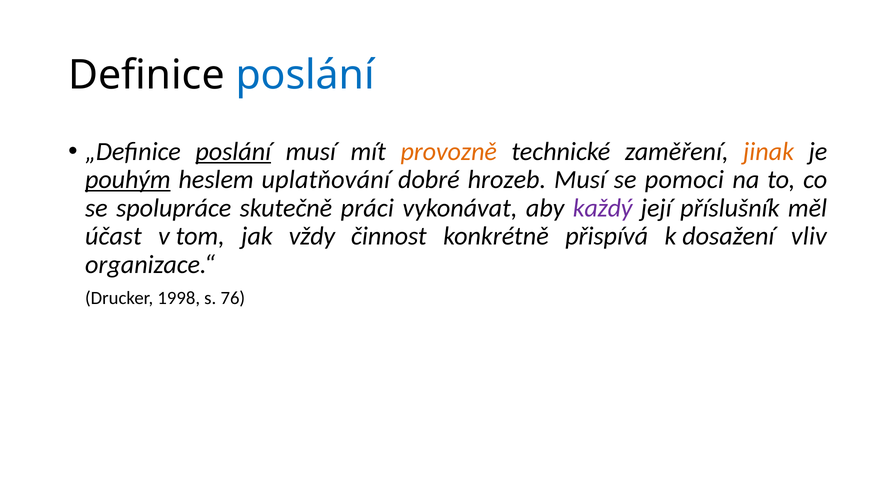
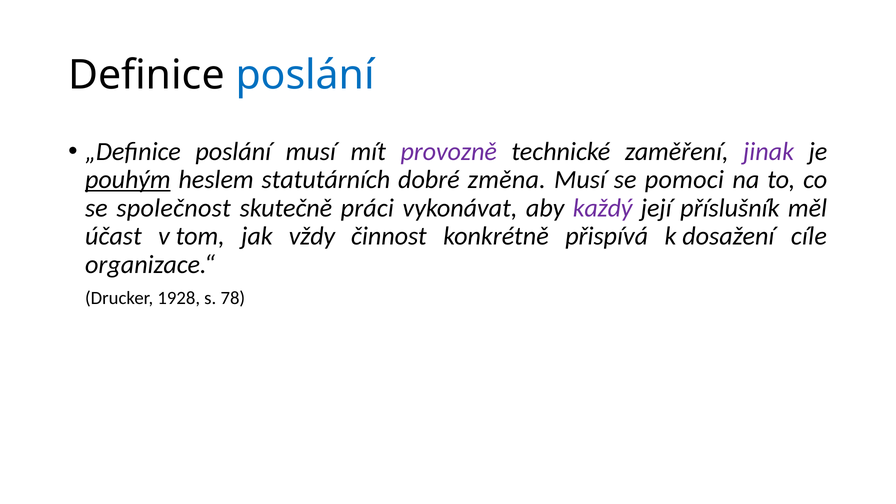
poslání at (233, 151) underline: present -> none
provozně colour: orange -> purple
jinak colour: orange -> purple
uplatňování: uplatňování -> statutárních
hrozeb: hrozeb -> změna
spolupráce: spolupráce -> společnost
vliv: vliv -> cíle
1998: 1998 -> 1928
76: 76 -> 78
